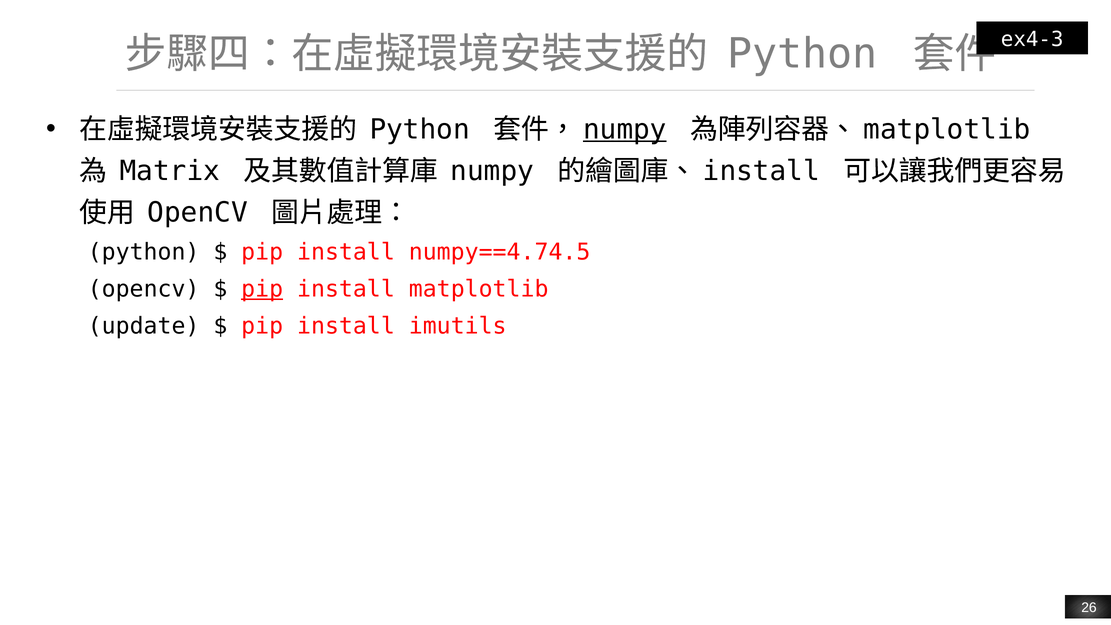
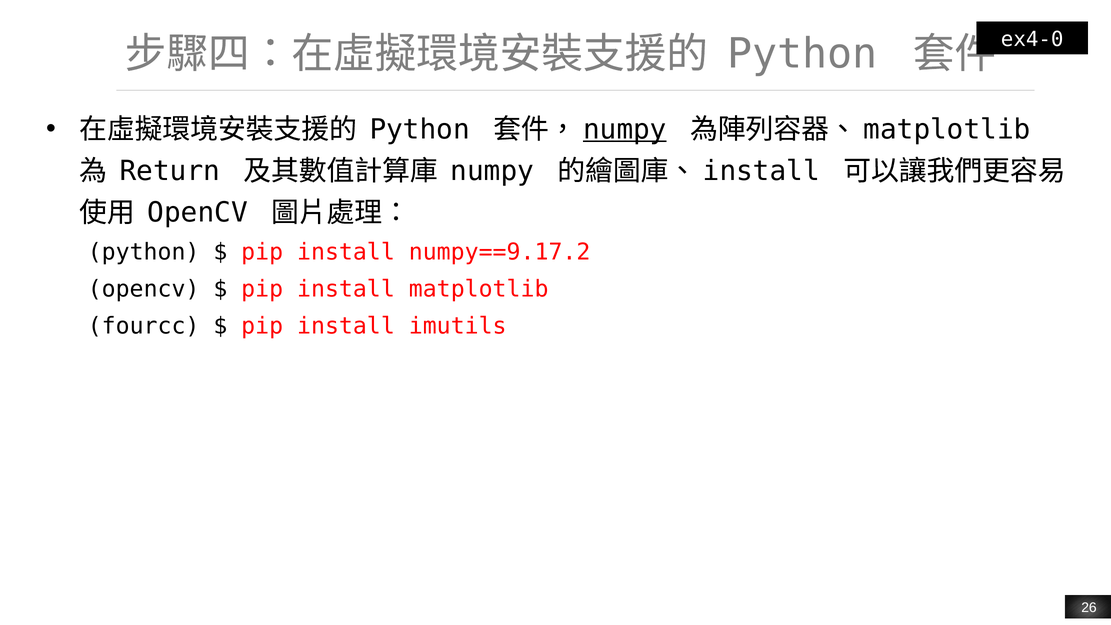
ex4-3: ex4-3 -> ex4-0
Matrix: Matrix -> Return
numpy==4.74.5: numpy==4.74.5 -> numpy==9.17.2
pip at (262, 289) underline: present -> none
update: update -> fourcc
